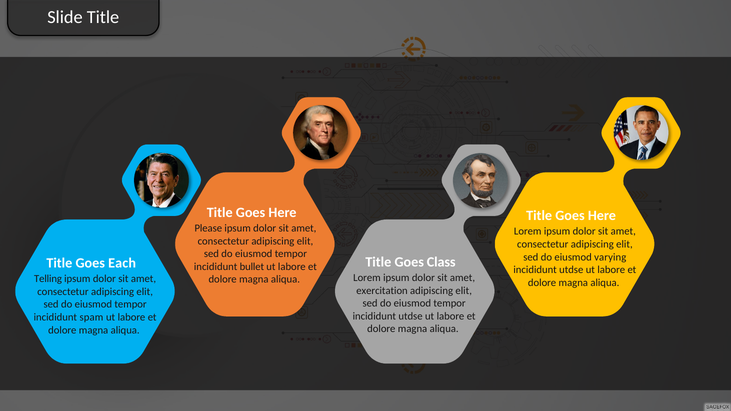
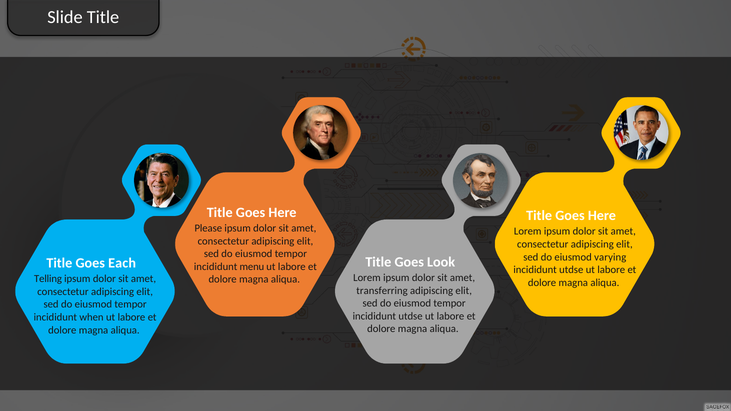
Class: Class -> Look
bullet: bullet -> menu
exercitation: exercitation -> transferring
spam: spam -> when
